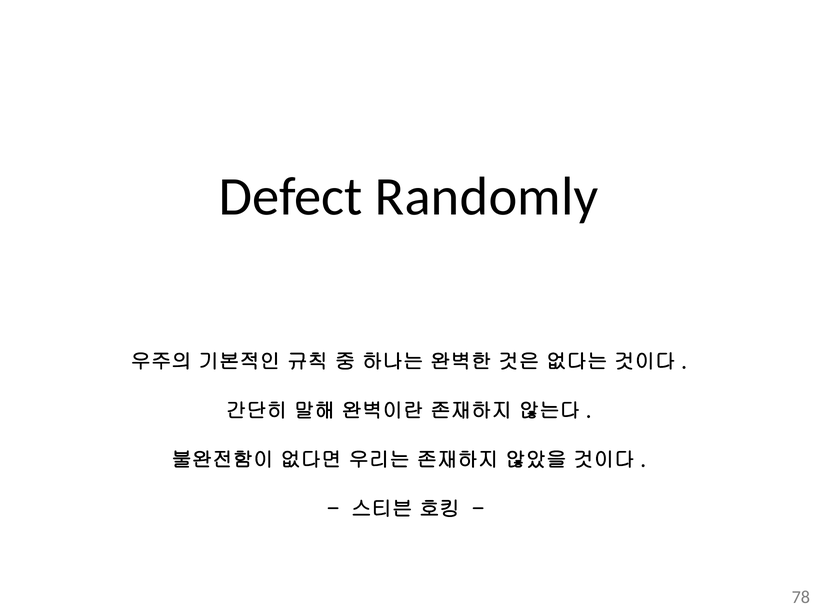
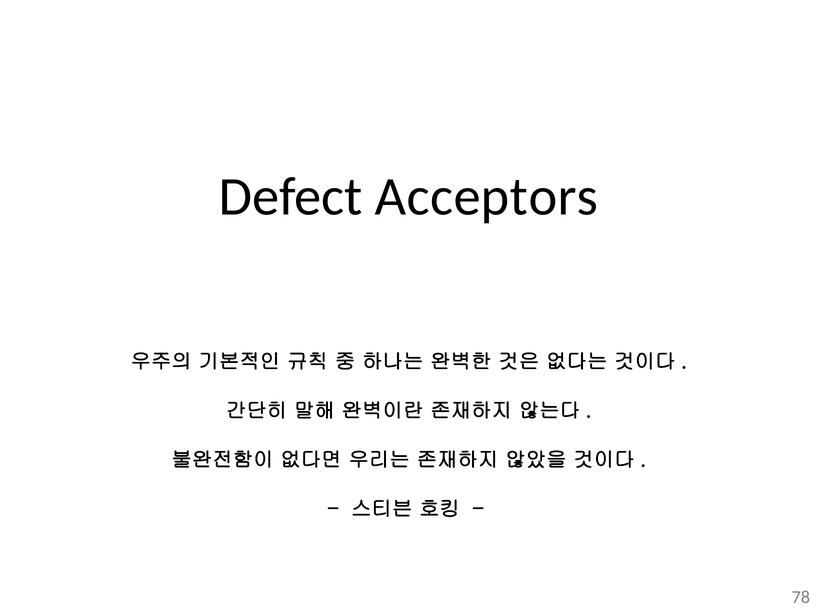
Randomly: Randomly -> Acceptors
